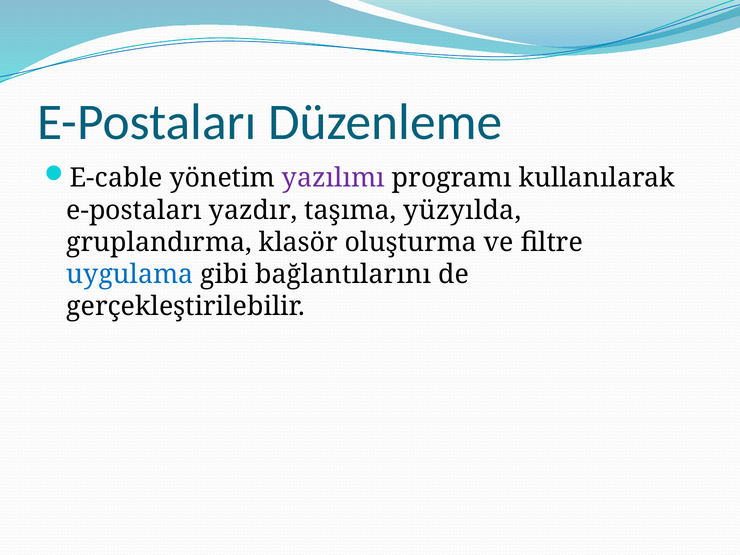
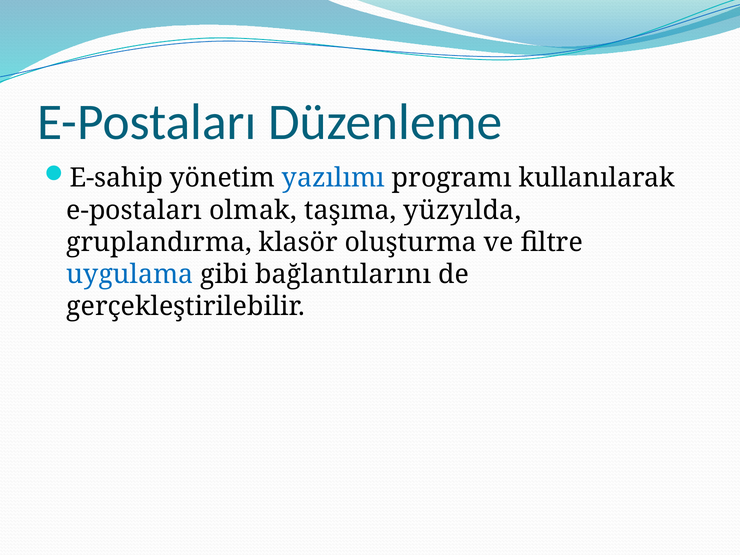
E-cable: E-cable -> E-sahip
yazılımı colour: purple -> blue
yazdır: yazdır -> olmak
